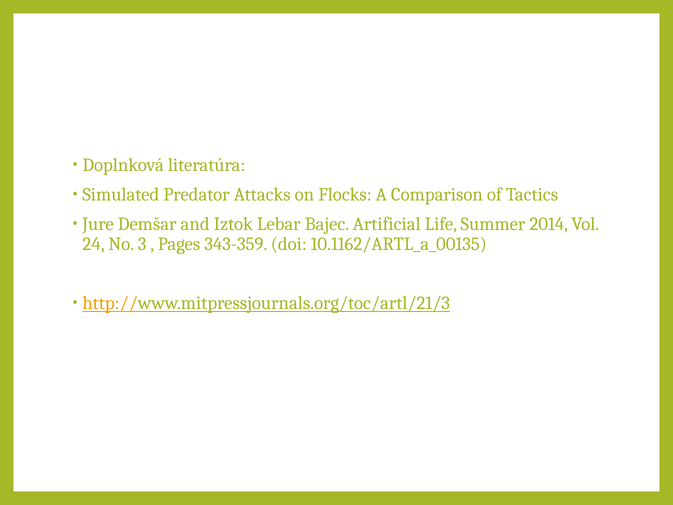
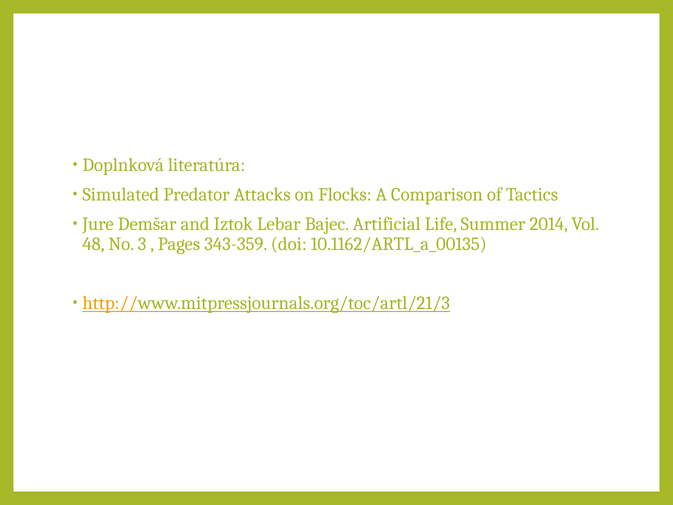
24: 24 -> 48
